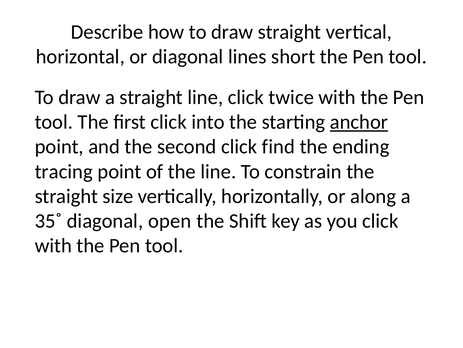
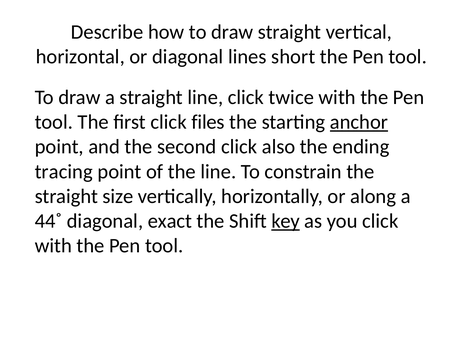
into: into -> files
find: find -> also
35˚: 35˚ -> 44˚
open: open -> exact
key underline: none -> present
